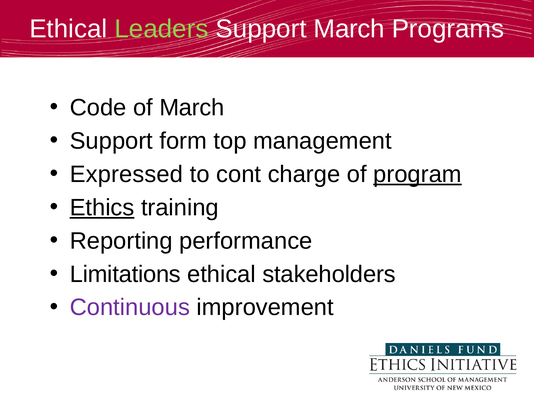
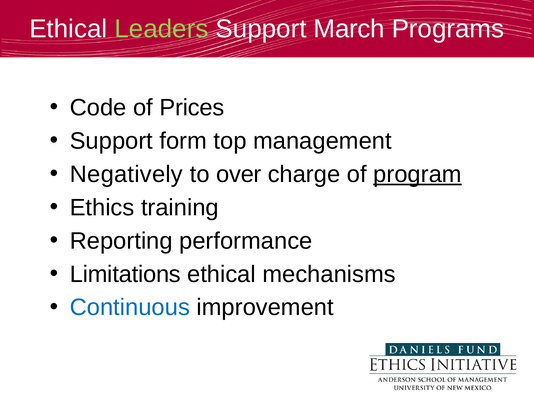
of March: March -> Prices
Expressed: Expressed -> Negatively
cont: cont -> over
Ethics underline: present -> none
stakeholders: stakeholders -> mechanisms
Continuous colour: purple -> blue
